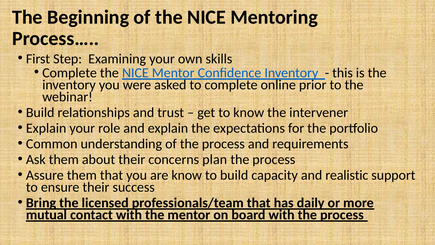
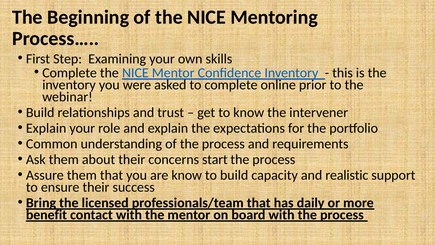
plan: plan -> start
mutual: mutual -> benefit
